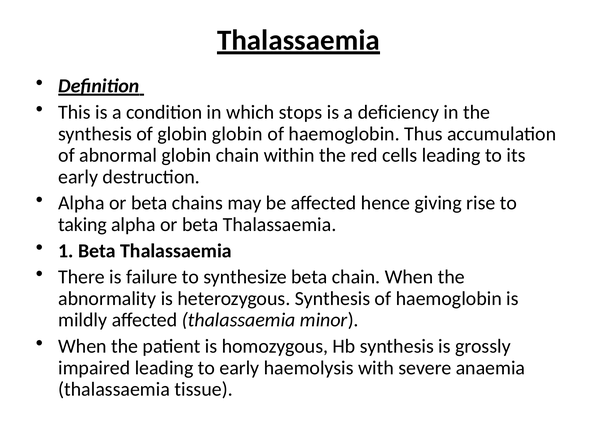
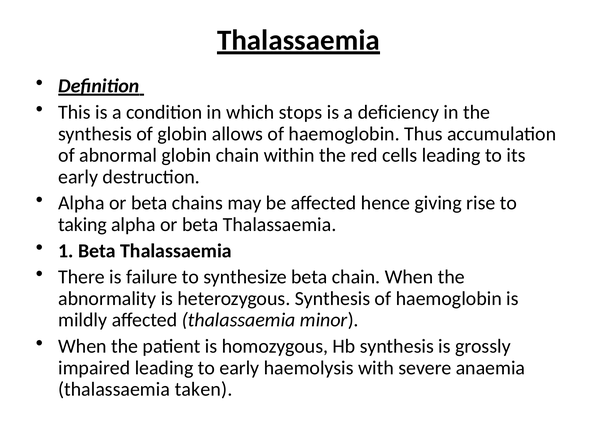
globin globin: globin -> allows
tissue: tissue -> taken
